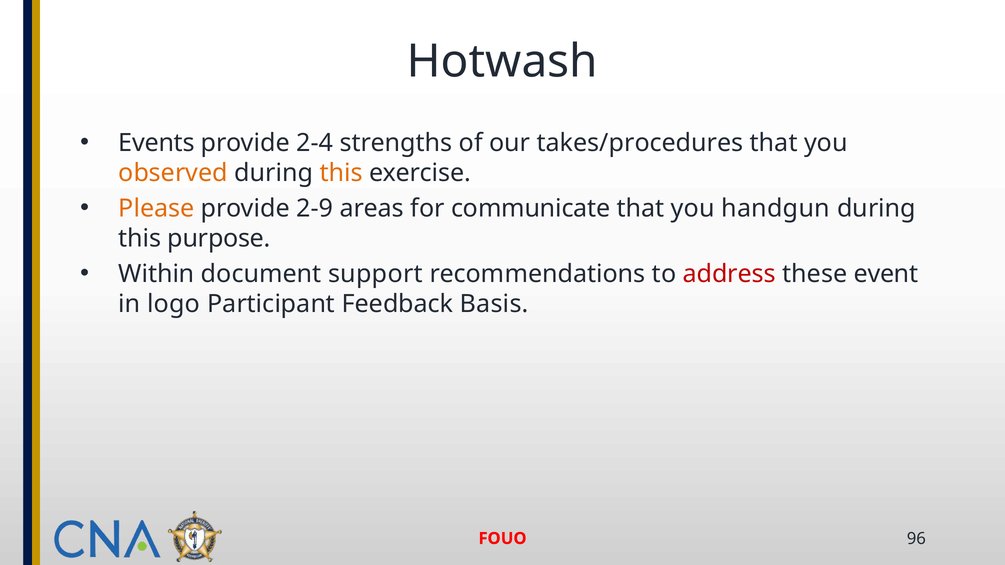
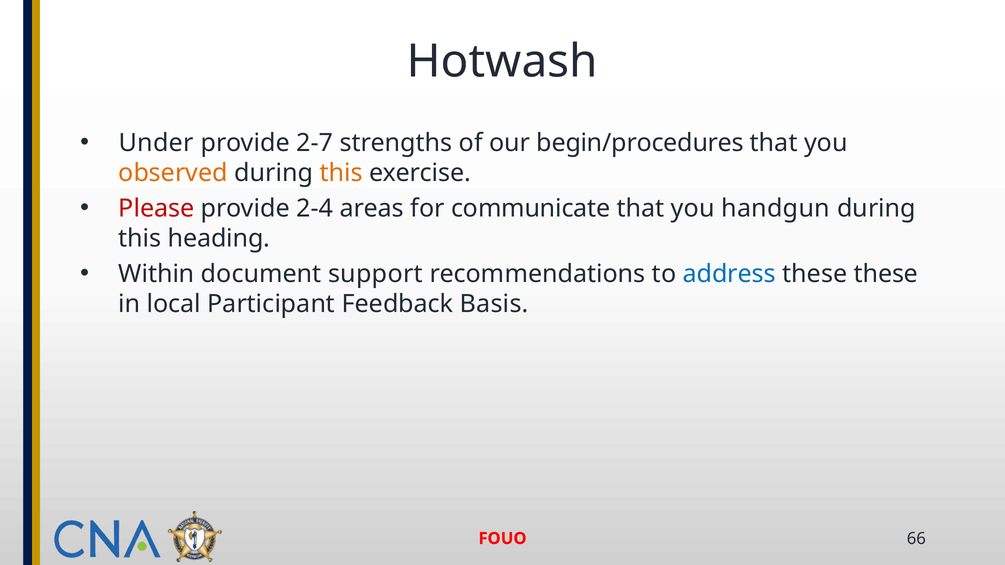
Events: Events -> Under
2-4: 2-4 -> 2-7
takes/procedures: takes/procedures -> begin/procedures
Please colour: orange -> red
2-9: 2-9 -> 2-4
purpose: purpose -> heading
address colour: red -> blue
these event: event -> these
logo: logo -> local
96: 96 -> 66
